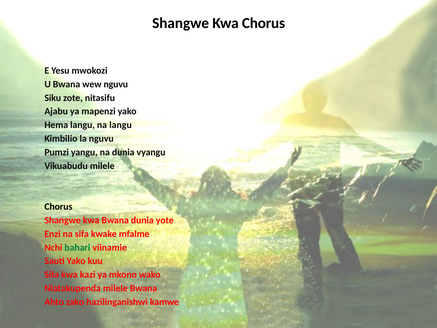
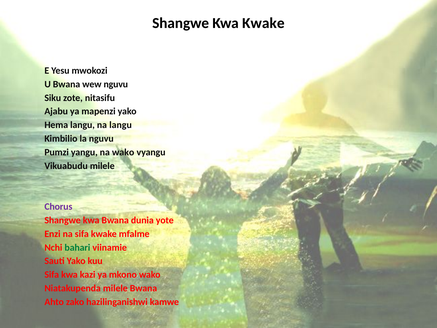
Kwa Chorus: Chorus -> Kwake
na dunia: dunia -> wako
Chorus at (58, 207) colour: black -> purple
